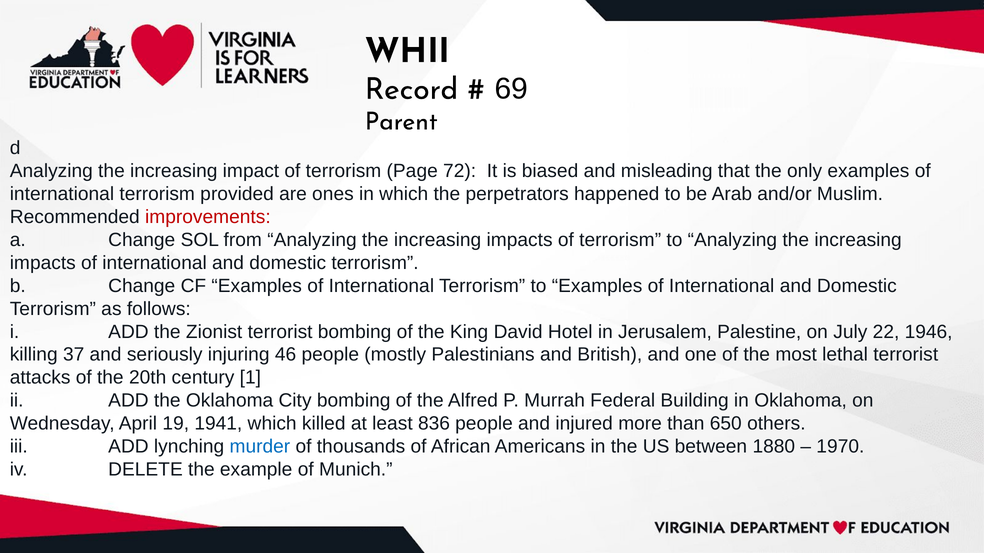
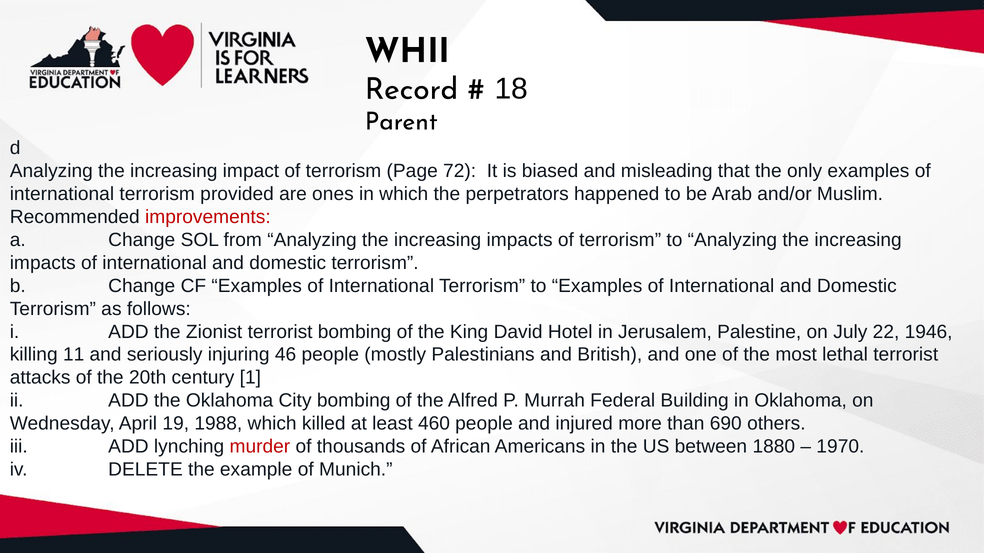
69: 69 -> 18
37: 37 -> 11
1941: 1941 -> 1988
836: 836 -> 460
650: 650 -> 690
murder colour: blue -> red
